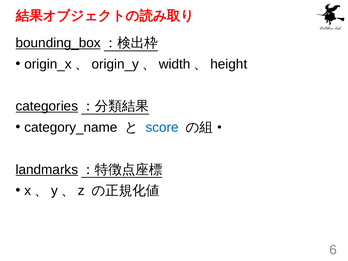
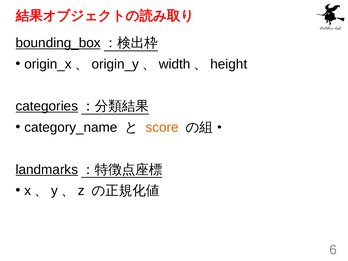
score colour: blue -> orange
